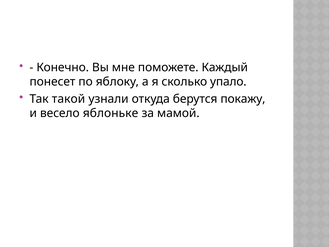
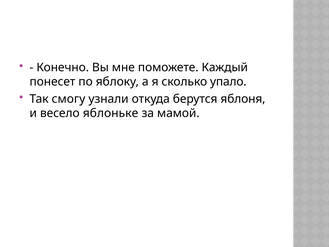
такой: такой -> смогу
покажу: покажу -> яблоня
